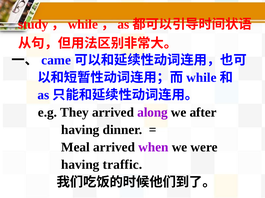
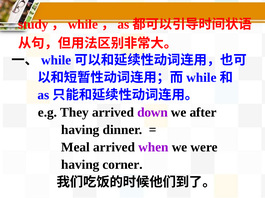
came at (56, 60): came -> while
along: along -> down
traffic: traffic -> corner
